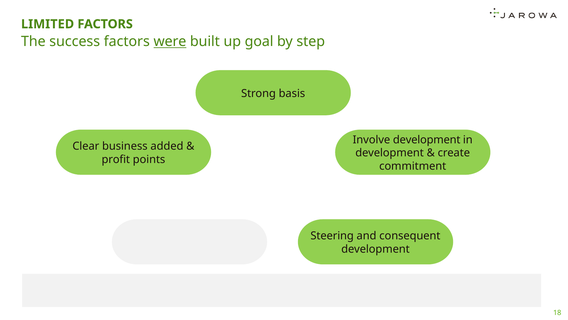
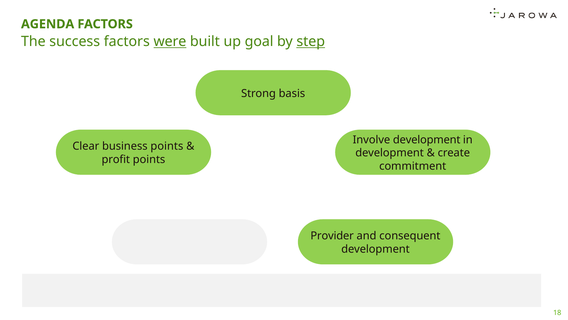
LIMITED: LIMITED -> AGENDA
step underline: none -> present
business added: added -> points
Steering: Steering -> Provider
